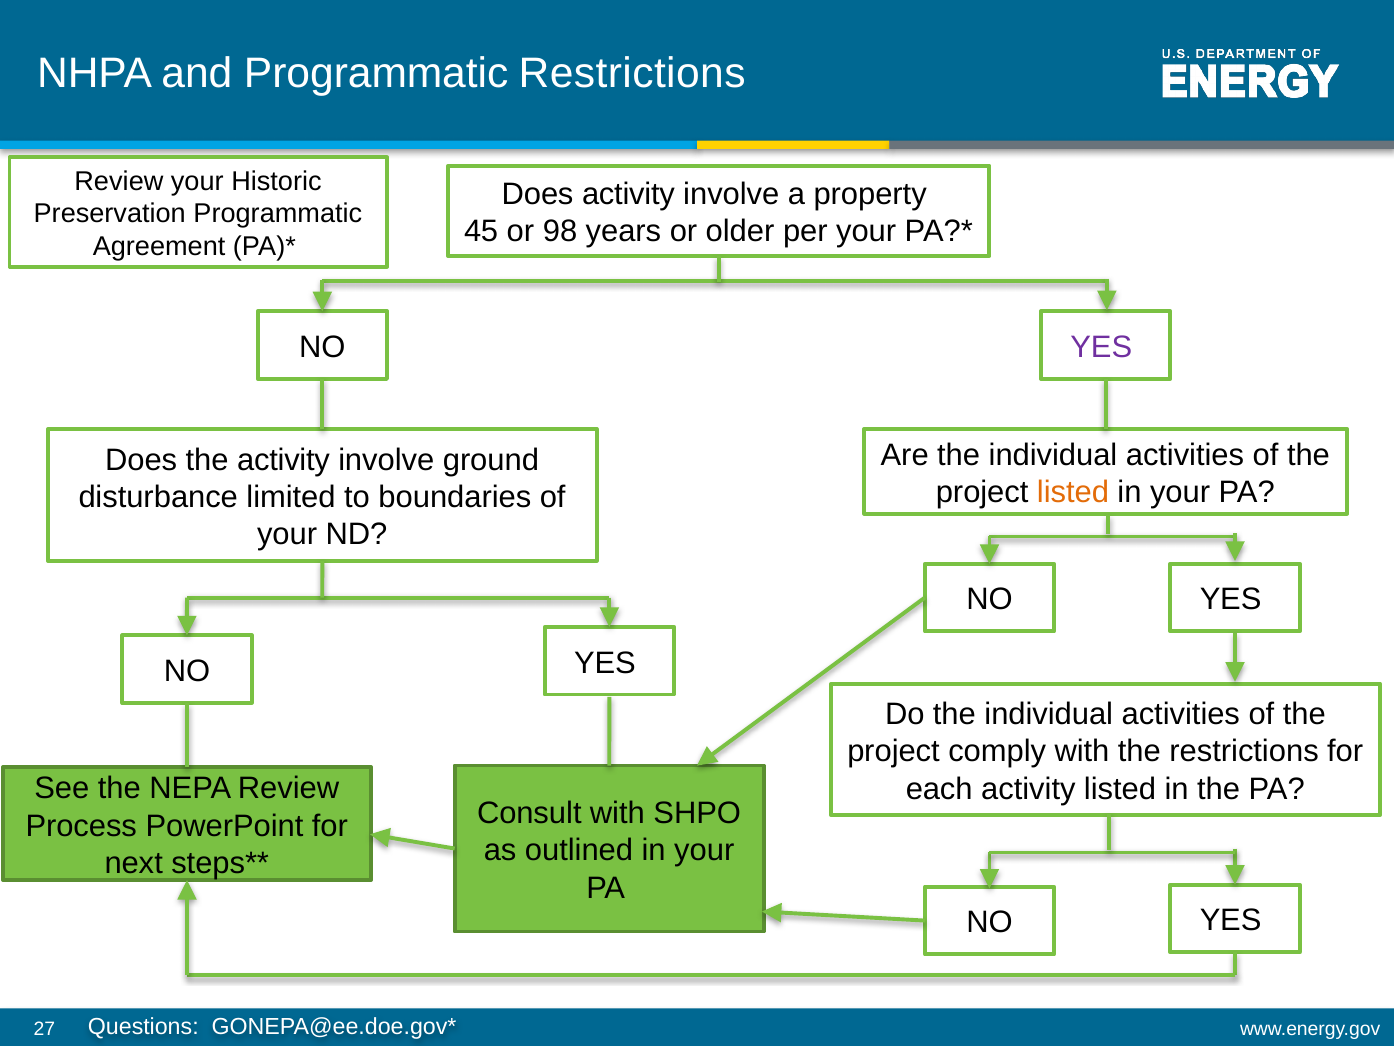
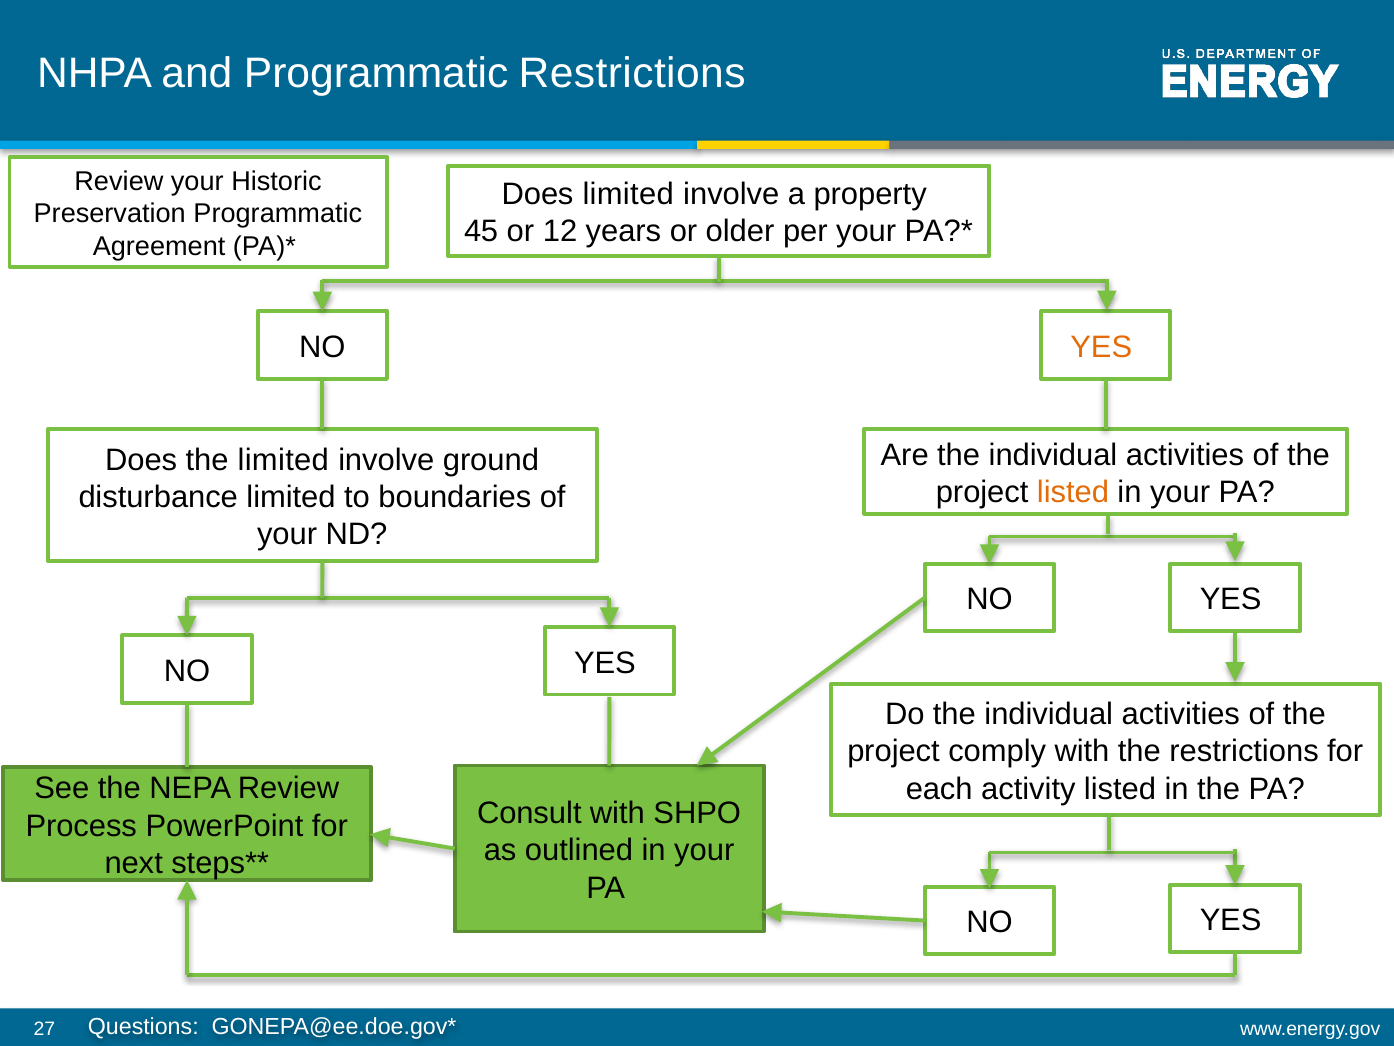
Does activity: activity -> limited
98: 98 -> 12
YES at (1101, 347) colour: purple -> orange
the activity: activity -> limited
